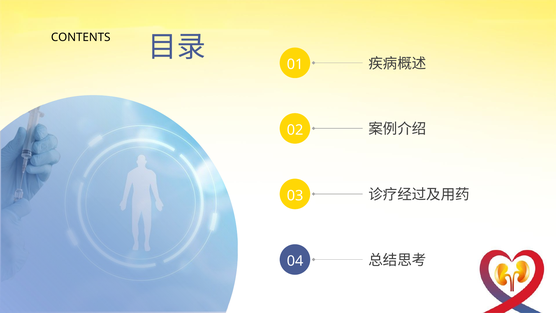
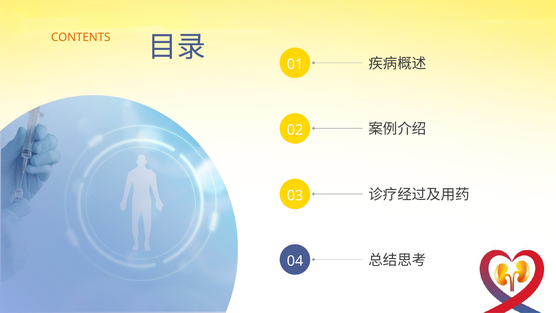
CONTENTS colour: black -> orange
